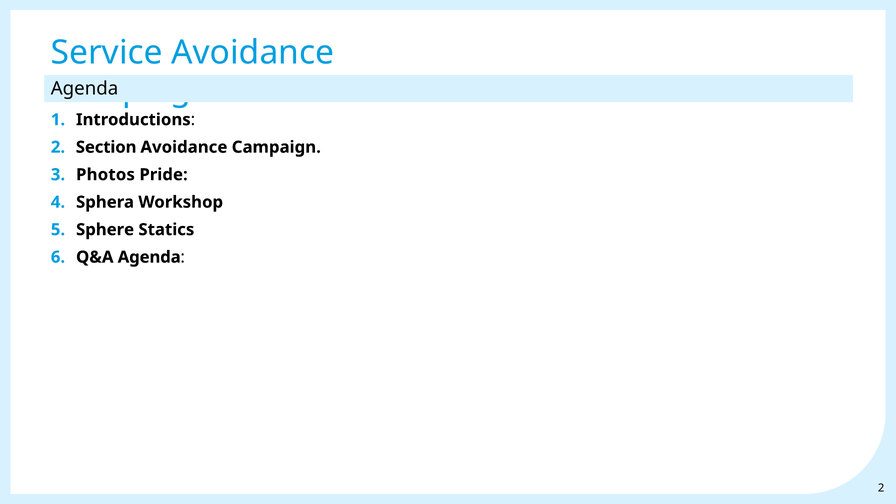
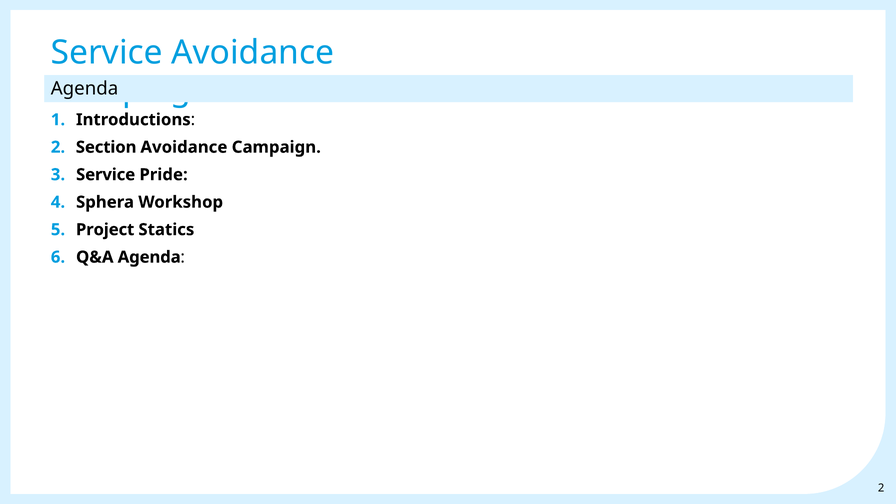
Photos at (105, 175): Photos -> Service
Sphere: Sphere -> Project
